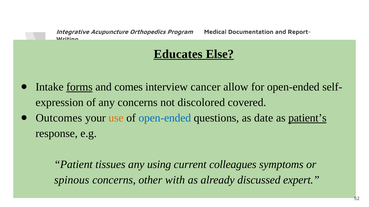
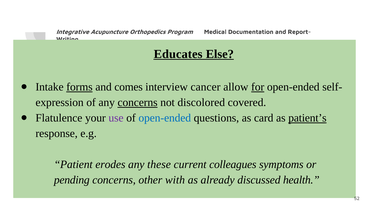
for underline: none -> present
concerns at (138, 103) underline: none -> present
Outcomes: Outcomes -> Flatulence
use colour: orange -> purple
date: date -> card
tissues: tissues -> erodes
using: using -> these
spinous: spinous -> pending
expert: expert -> health
